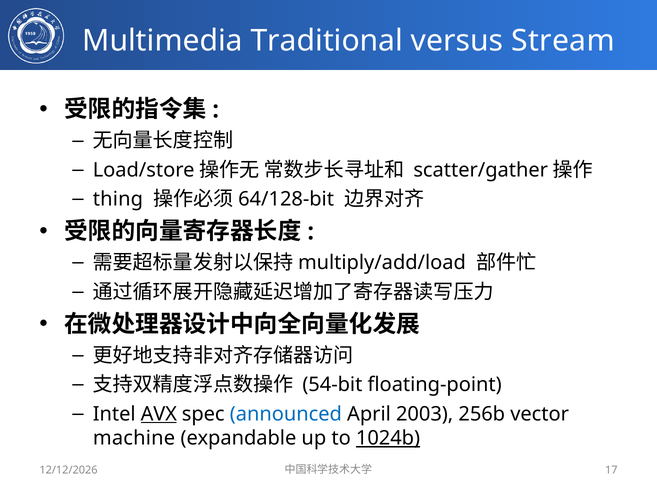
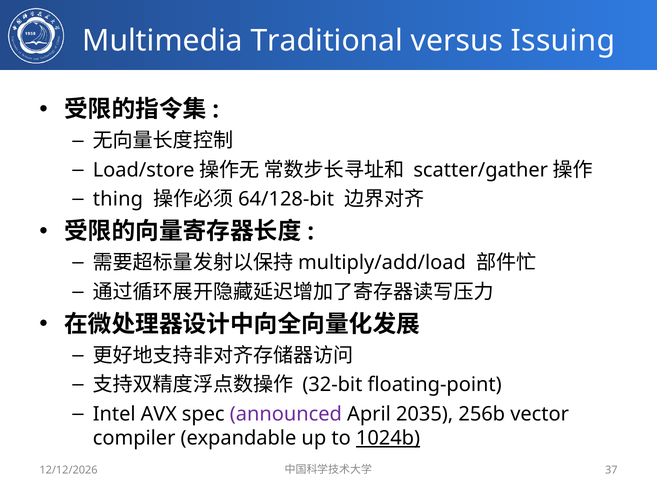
Stream: Stream -> Issuing
54-bit: 54-bit -> 32-bit
AVX underline: present -> none
announced colour: blue -> purple
2003: 2003 -> 2035
machine: machine -> compiler
17: 17 -> 37
